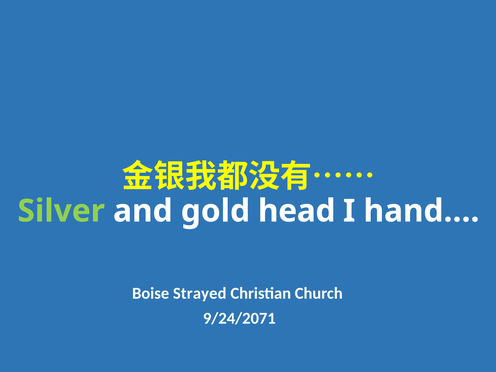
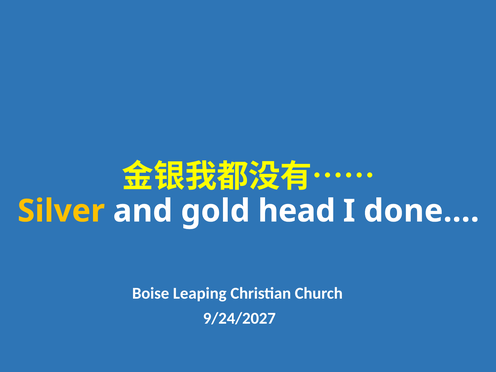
Silver colour: light green -> yellow
hand…: hand… -> done…
Strayed: Strayed -> Leaping
9/24/2071: 9/24/2071 -> 9/24/2027
